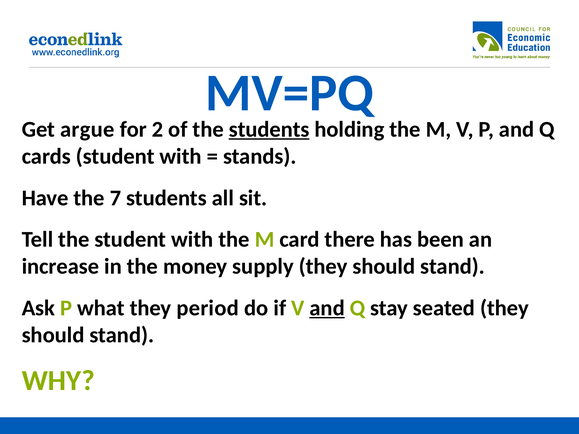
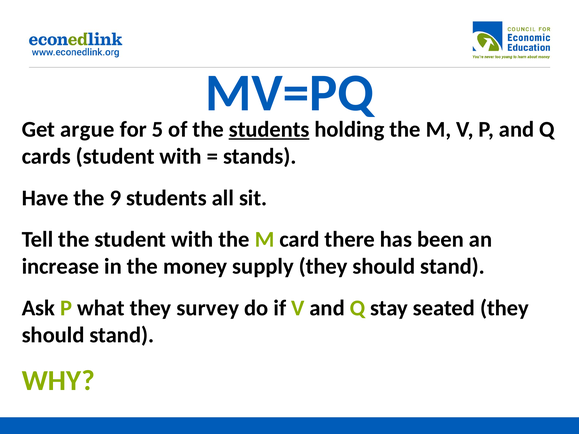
2: 2 -> 5
7: 7 -> 9
period: period -> survey
and at (327, 308) underline: present -> none
